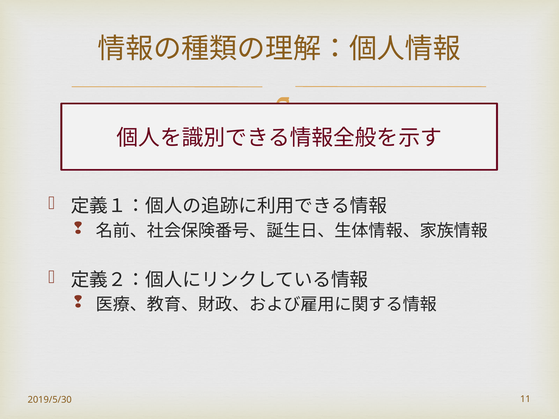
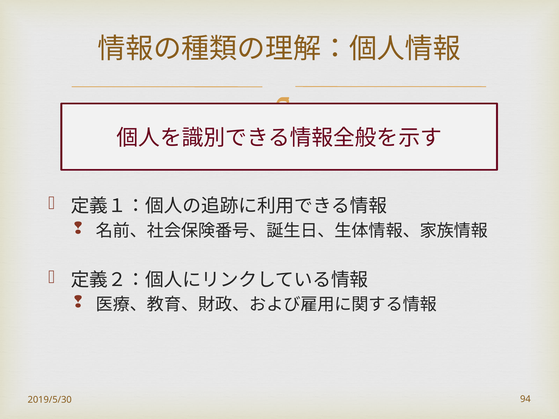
11: 11 -> 94
